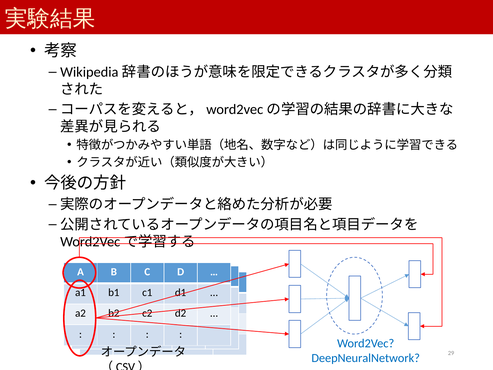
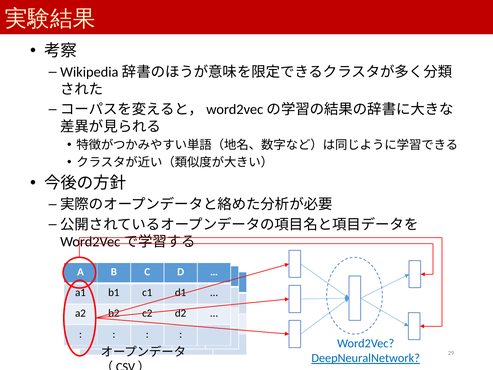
DeepNeuralNetwork underline: none -> present
